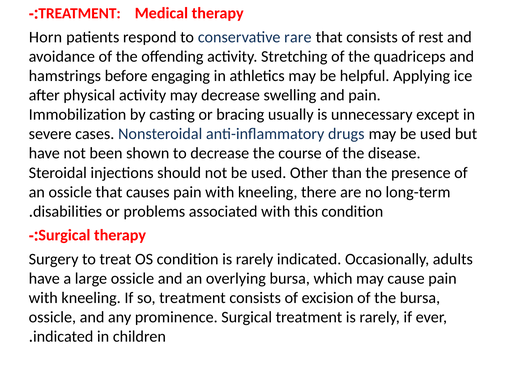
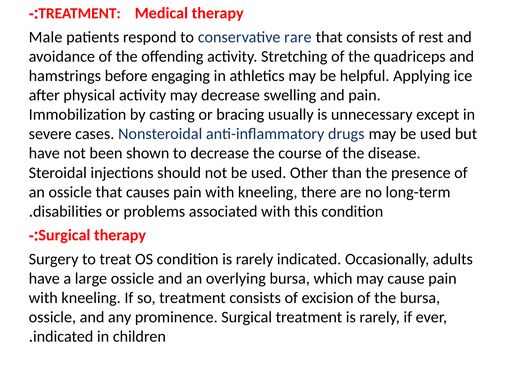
Horn: Horn -> Male
